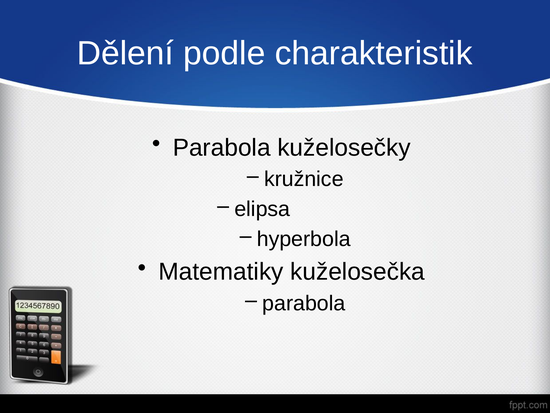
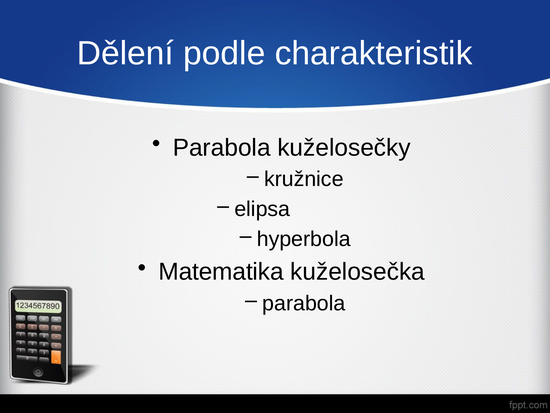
Matematiky: Matematiky -> Matematika
